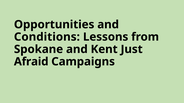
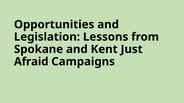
Conditions: Conditions -> Legislation
